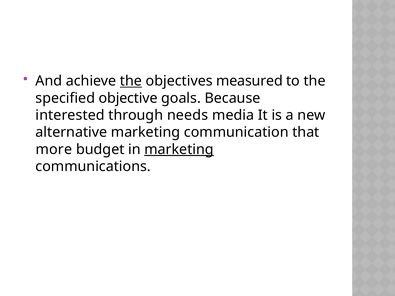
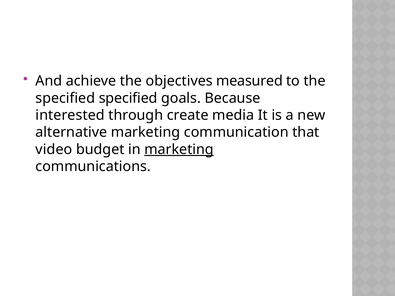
the at (131, 81) underline: present -> none
specified objective: objective -> specified
needs: needs -> create
more: more -> video
